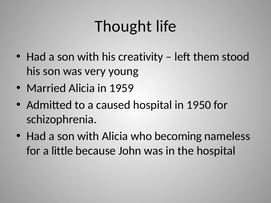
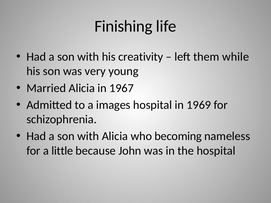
Thought: Thought -> Finishing
stood: stood -> while
1959: 1959 -> 1967
caused: caused -> images
1950: 1950 -> 1969
